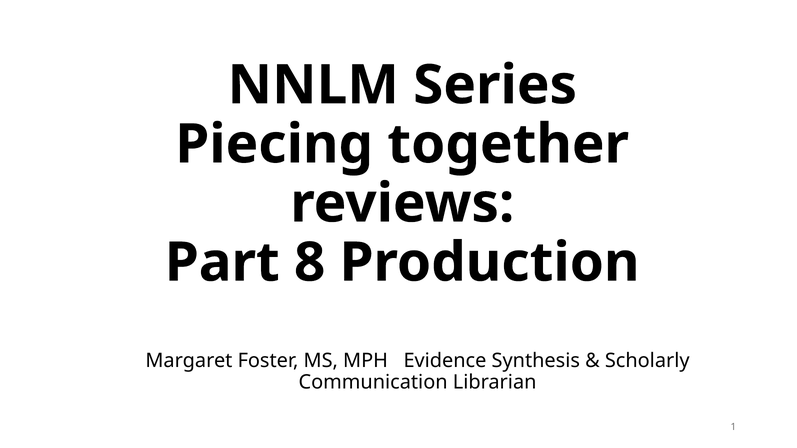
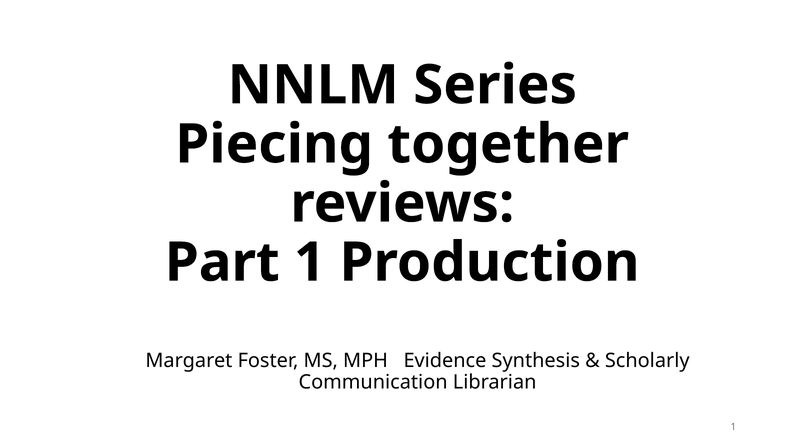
Part 8: 8 -> 1
